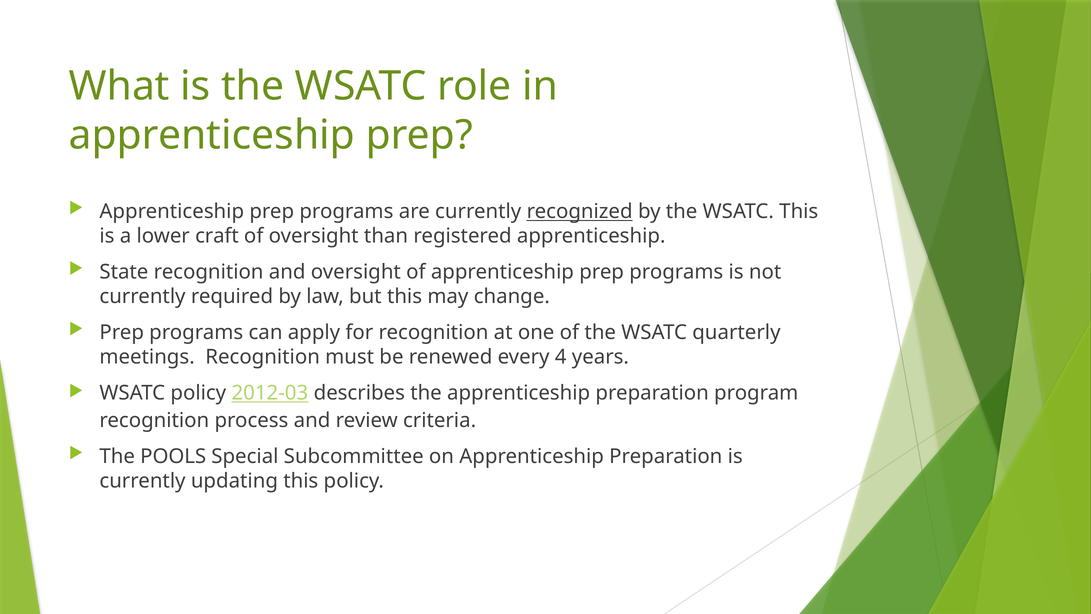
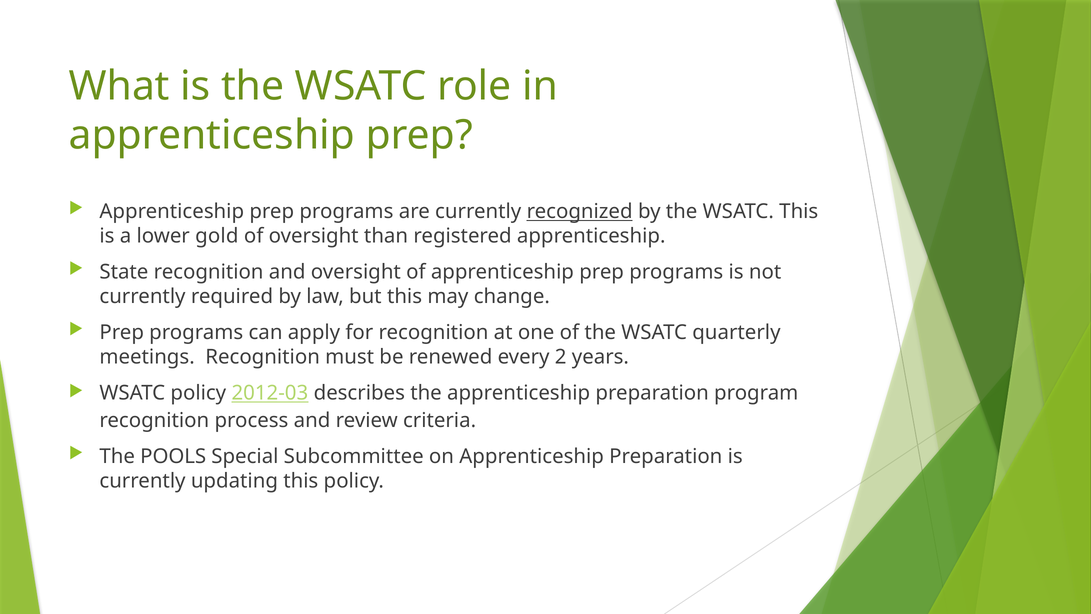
craft: craft -> gold
4: 4 -> 2
